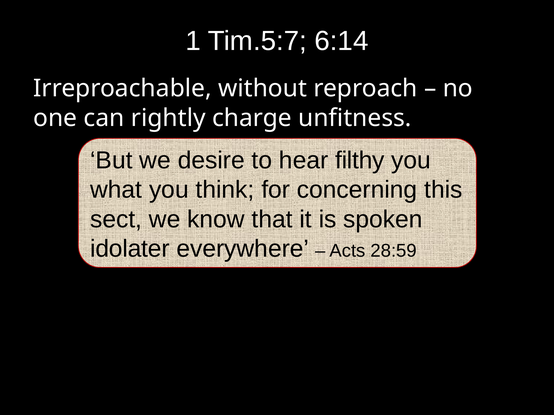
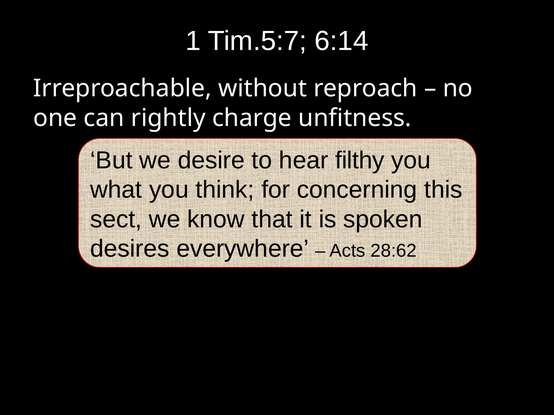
idolater: idolater -> desires
28:59: 28:59 -> 28:62
